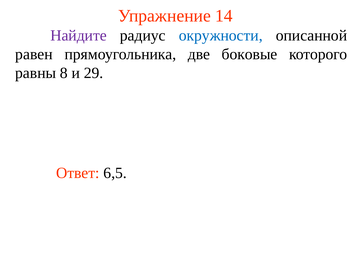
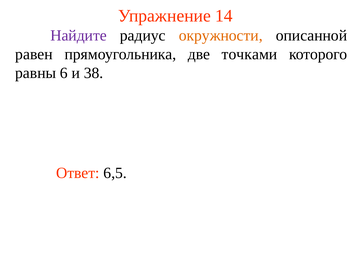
окружности colour: blue -> orange
боковые: боковые -> точками
8: 8 -> 6
29: 29 -> 38
